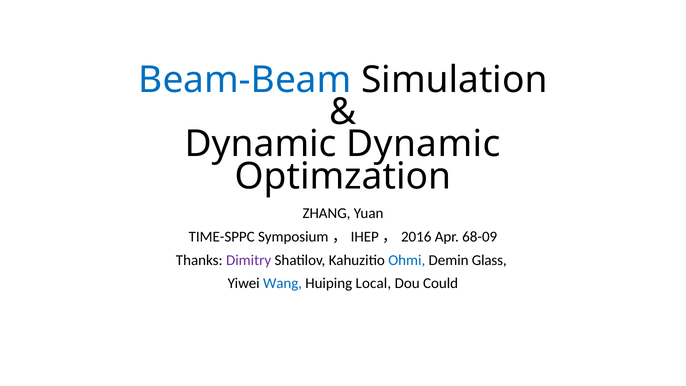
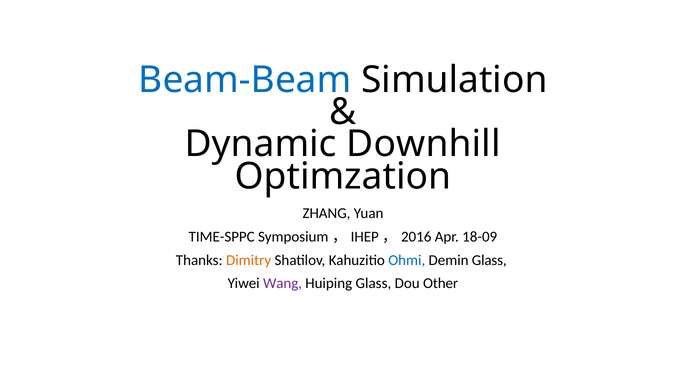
Dynamic Dynamic: Dynamic -> Downhill
68-09: 68-09 -> 18-09
Dimitry colour: purple -> orange
Wang colour: blue -> purple
Huiping Local: Local -> Glass
Could: Could -> Other
